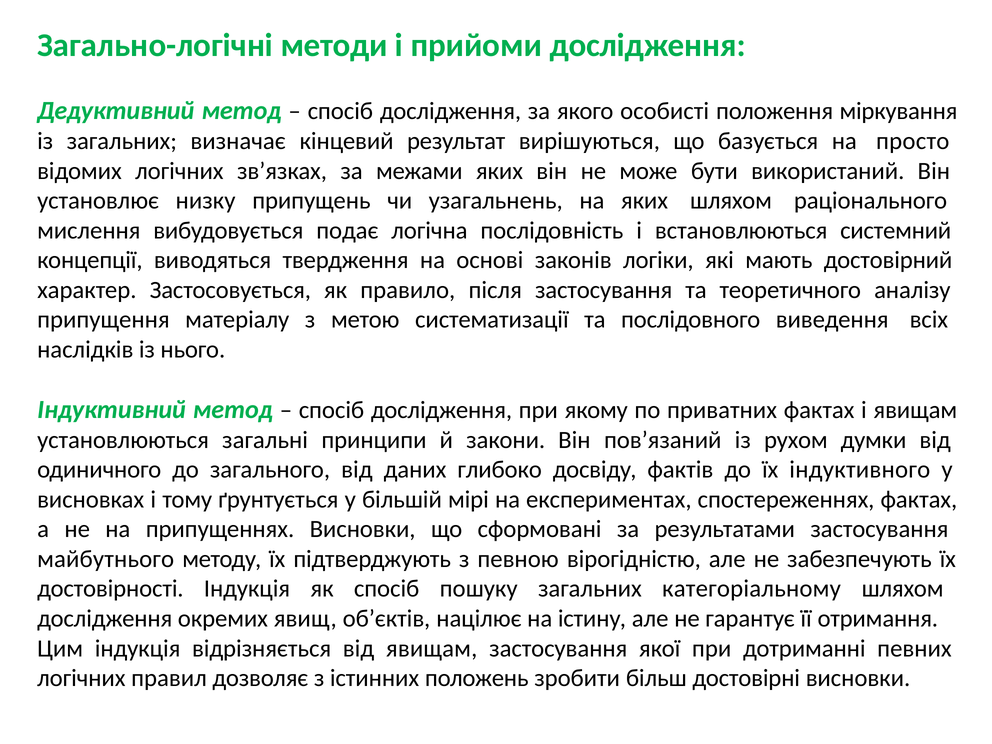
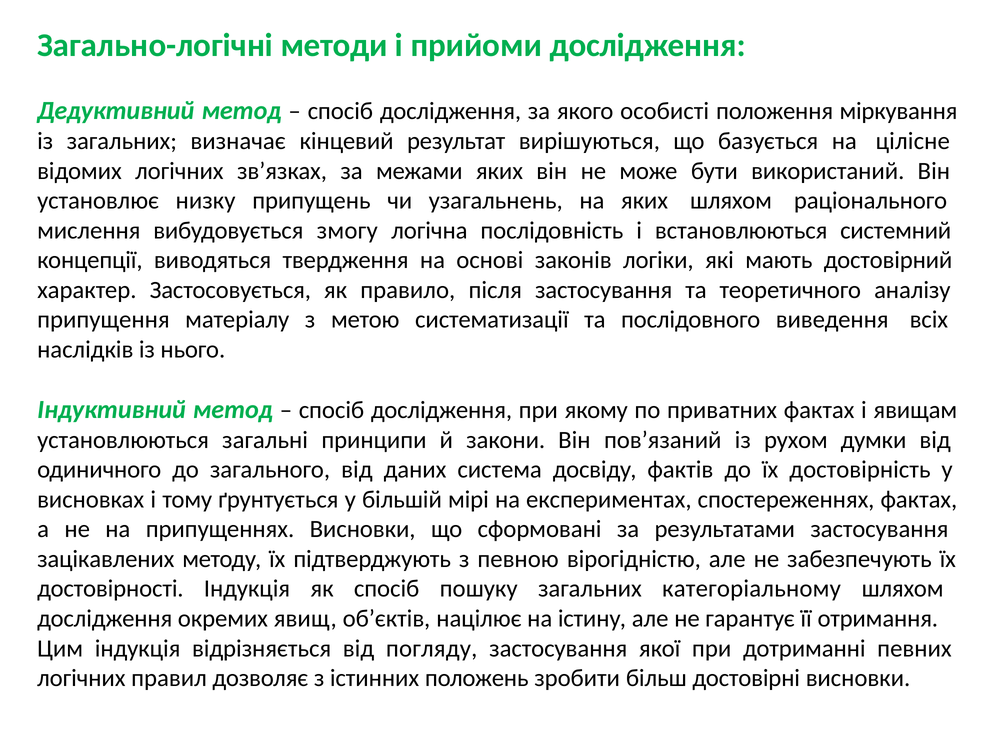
просто: просто -> цілісне
подає: подає -> змогу
глибоко: глибоко -> система
індуктивного: індуктивного -> достовірність
майбутнього: майбутнього -> зацікавлених
від явищам: явищам -> погляду
